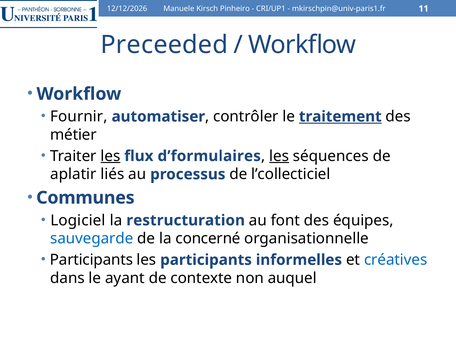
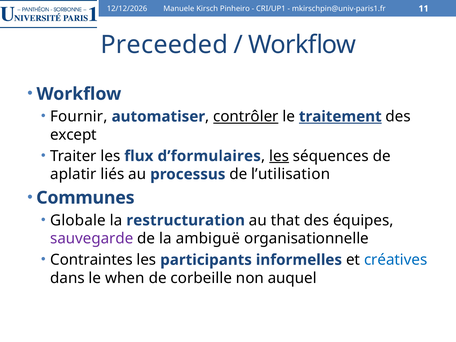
contrôler underline: none -> present
métier: métier -> except
les at (110, 156) underline: present -> none
l’collecticiel: l’collecticiel -> l’utilisation
Logiciel: Logiciel -> Globale
font: font -> that
sauvegarde colour: blue -> purple
concerné: concerné -> ambiguë
Participants at (91, 260): Participants -> Contraintes
ayant: ayant -> when
contexte: contexte -> corbeille
